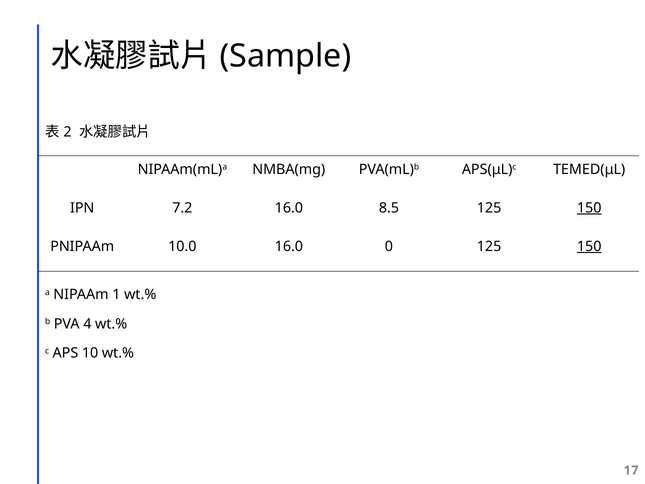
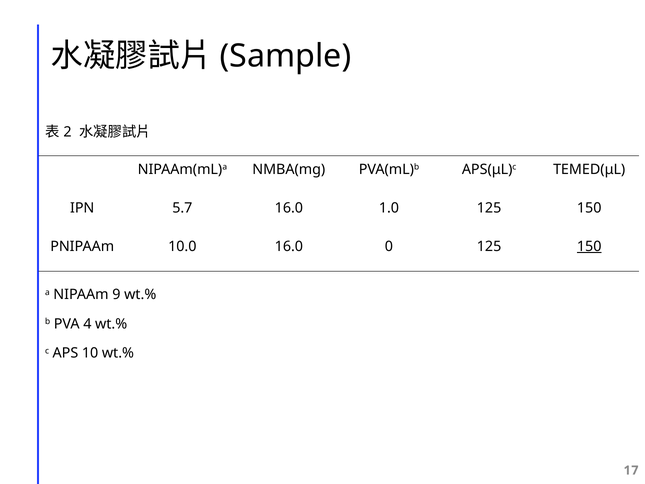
7.2: 7.2 -> 5.7
8.5: 8.5 -> 1.0
150 at (589, 208) underline: present -> none
1: 1 -> 9
